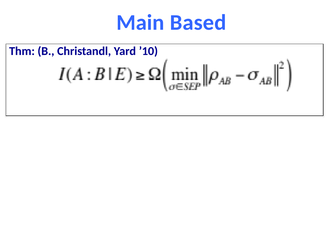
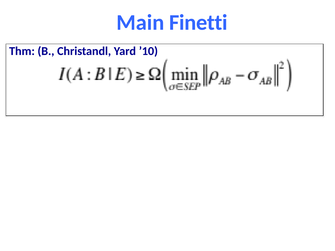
Based: Based -> Finetti
